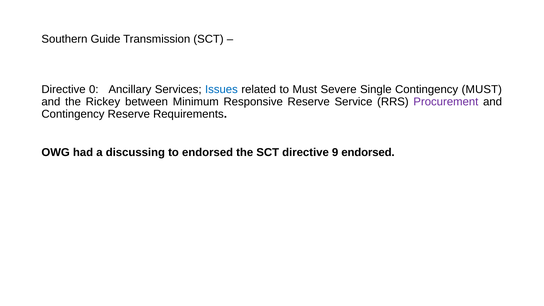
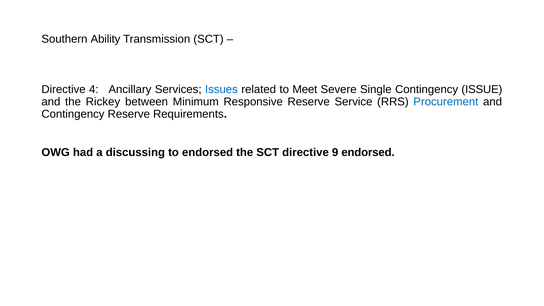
Guide: Guide -> Ability
0: 0 -> 4
to Must: Must -> Meet
Contingency MUST: MUST -> ISSUE
Procurement colour: purple -> blue
